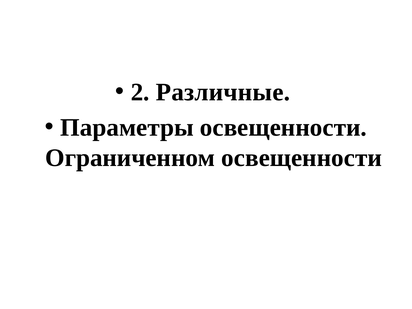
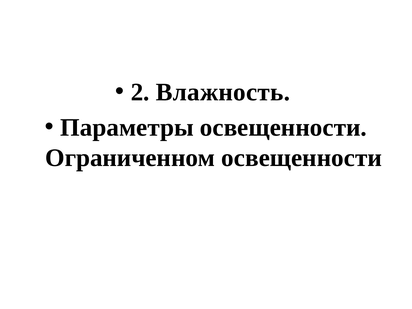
Различные: Различные -> Влажность
